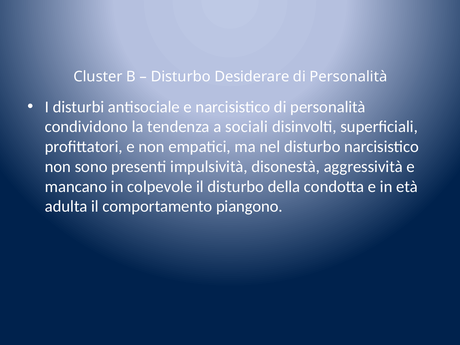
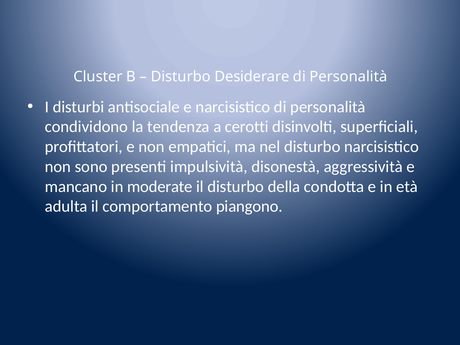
sociali: sociali -> cerotti
colpevole: colpevole -> moderate
